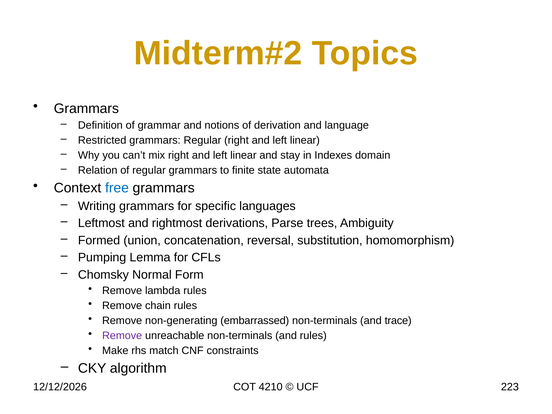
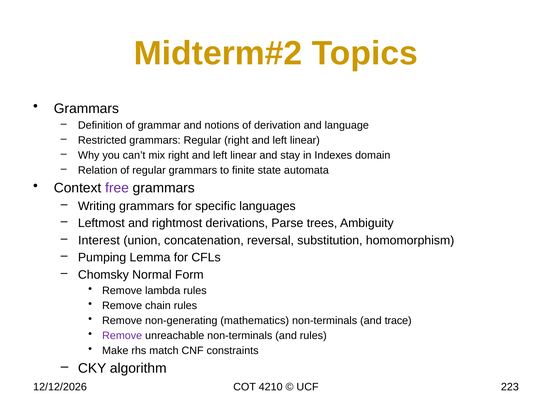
free colour: blue -> purple
Formed: Formed -> Interest
embarrassed: embarrassed -> mathematics
